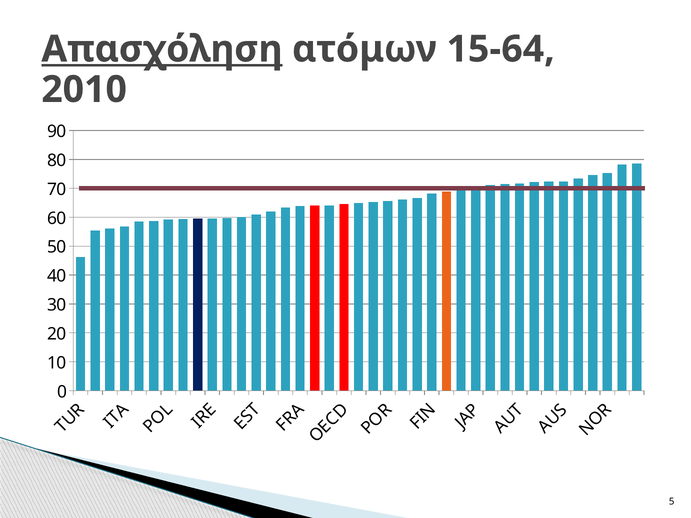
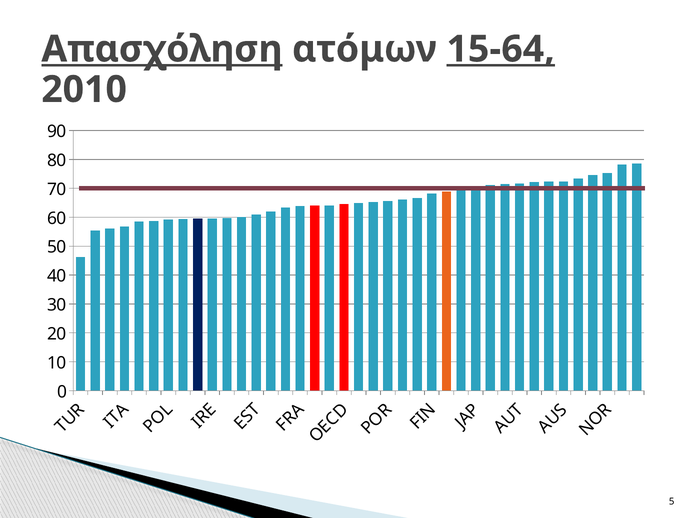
15-64 underline: none -> present
